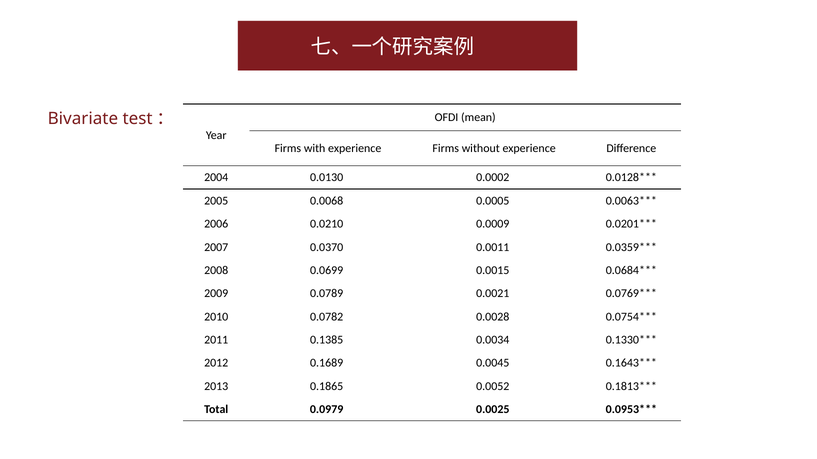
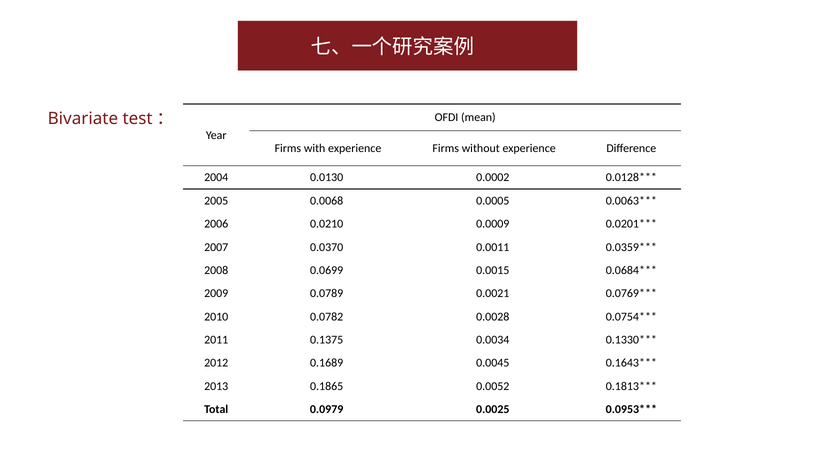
0.1385: 0.1385 -> 0.1375
